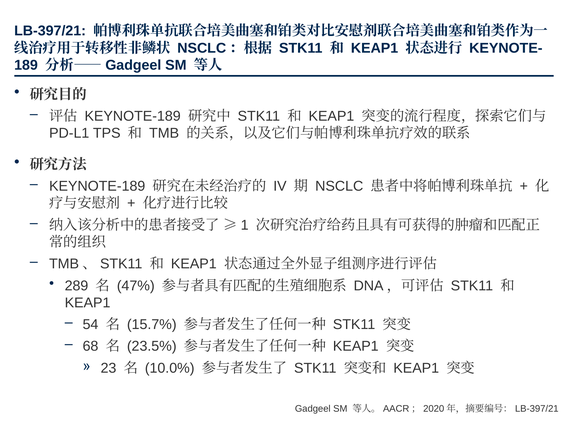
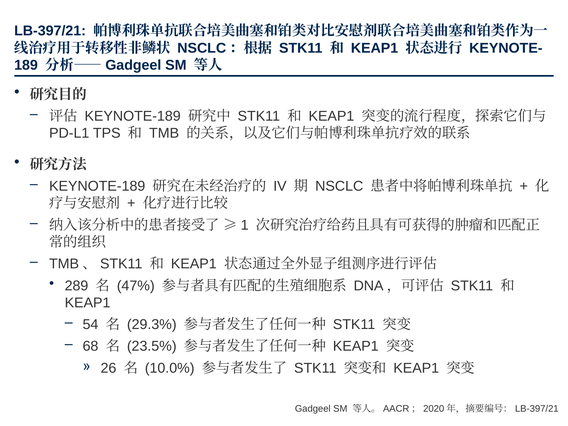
15.7%: 15.7% -> 29.3%
23: 23 -> 26
